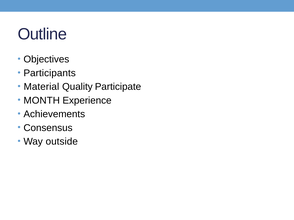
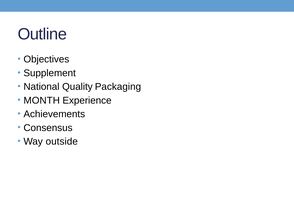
Participants: Participants -> Supplement
Material: Material -> National
Participate: Participate -> Packaging
